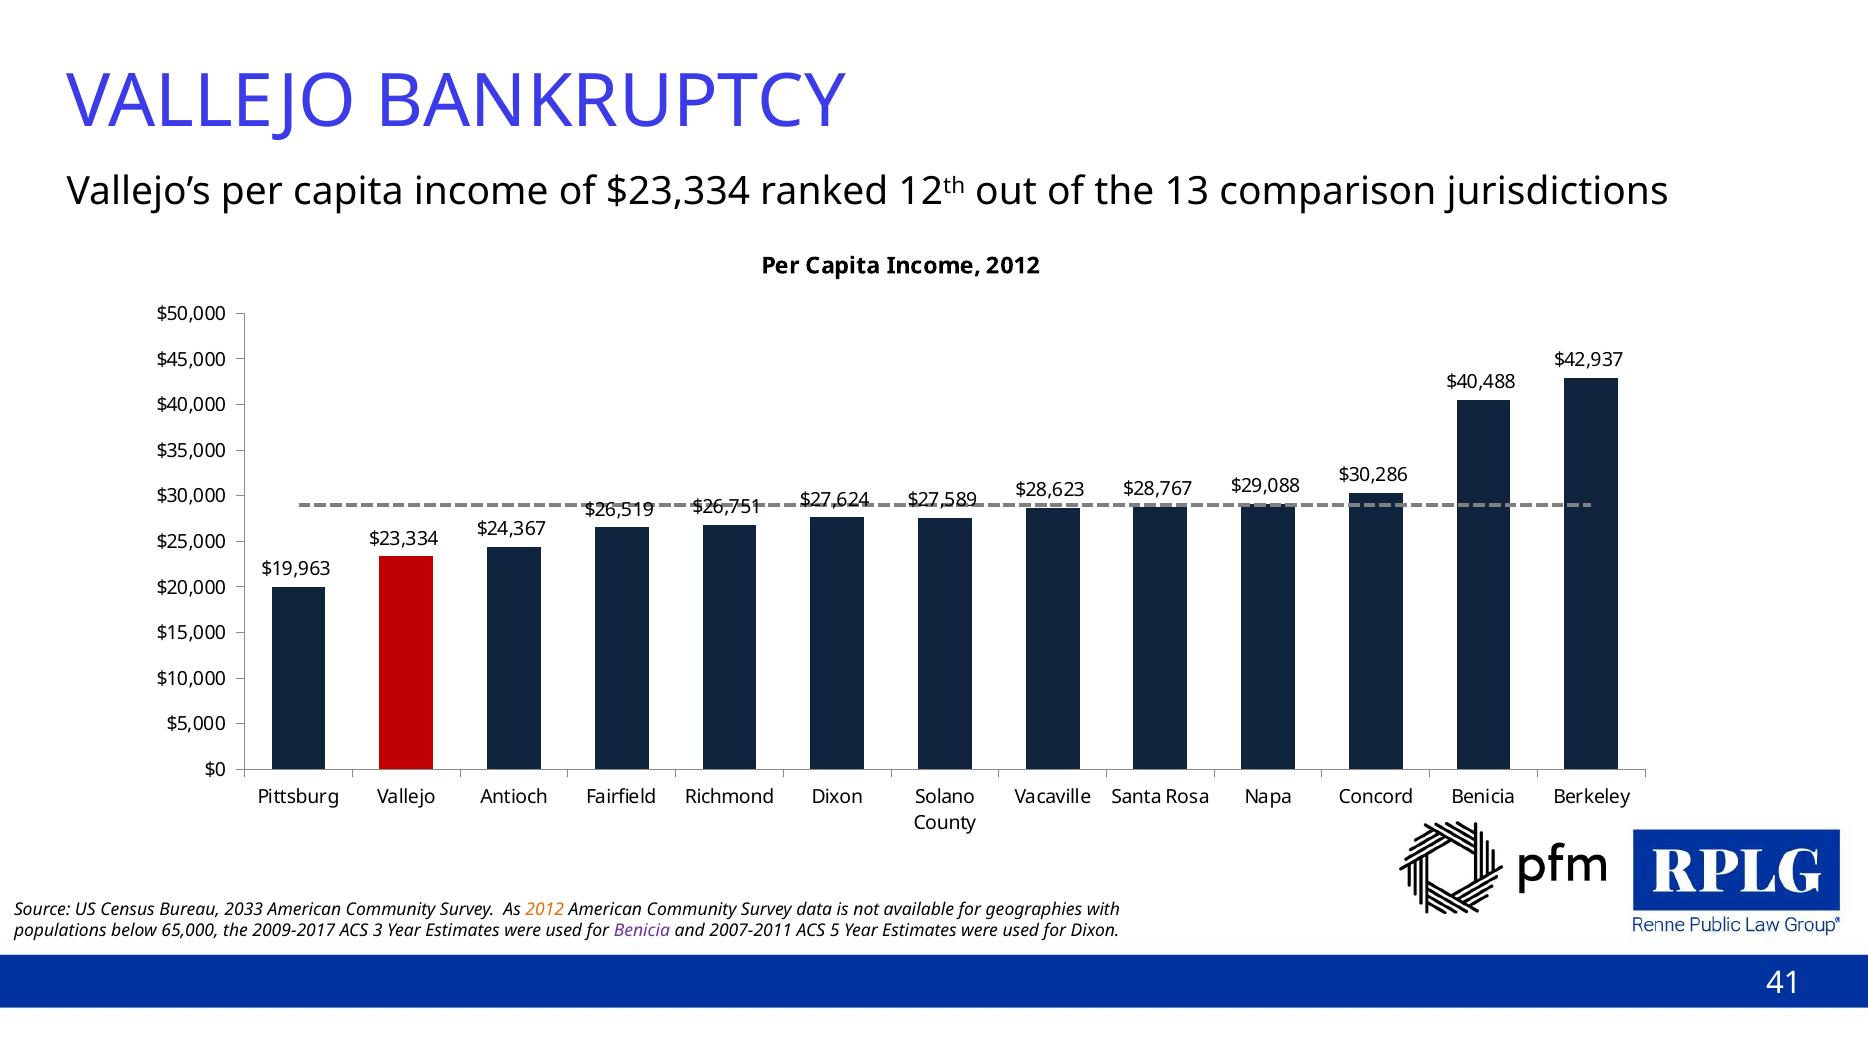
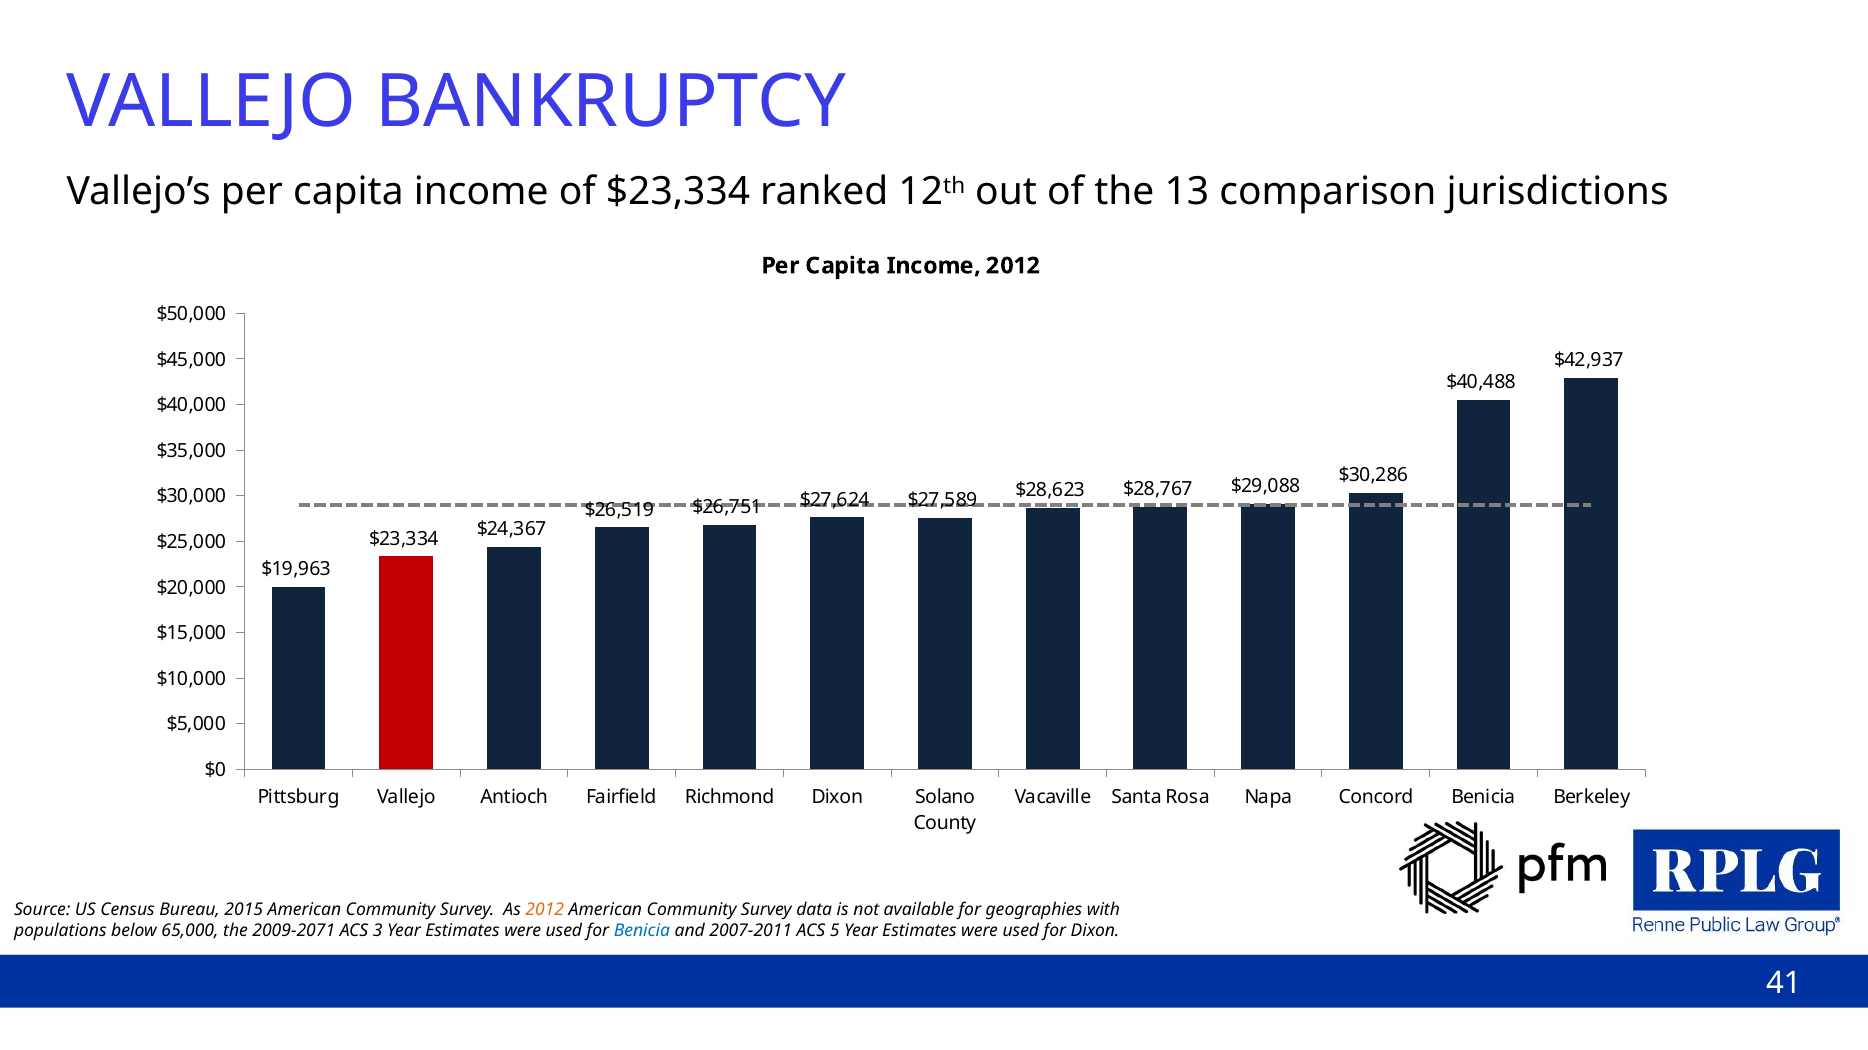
2033: 2033 -> 2015
2009-2017: 2009-2017 -> 2009-2071
Benicia at (642, 932) colour: purple -> blue
